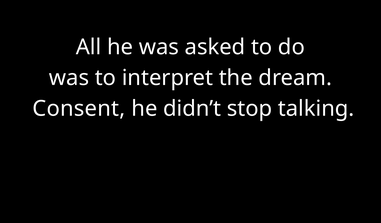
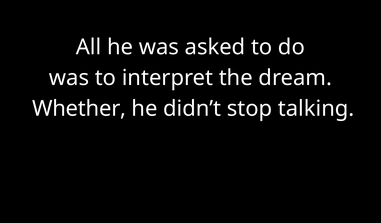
Consent: Consent -> Whether
